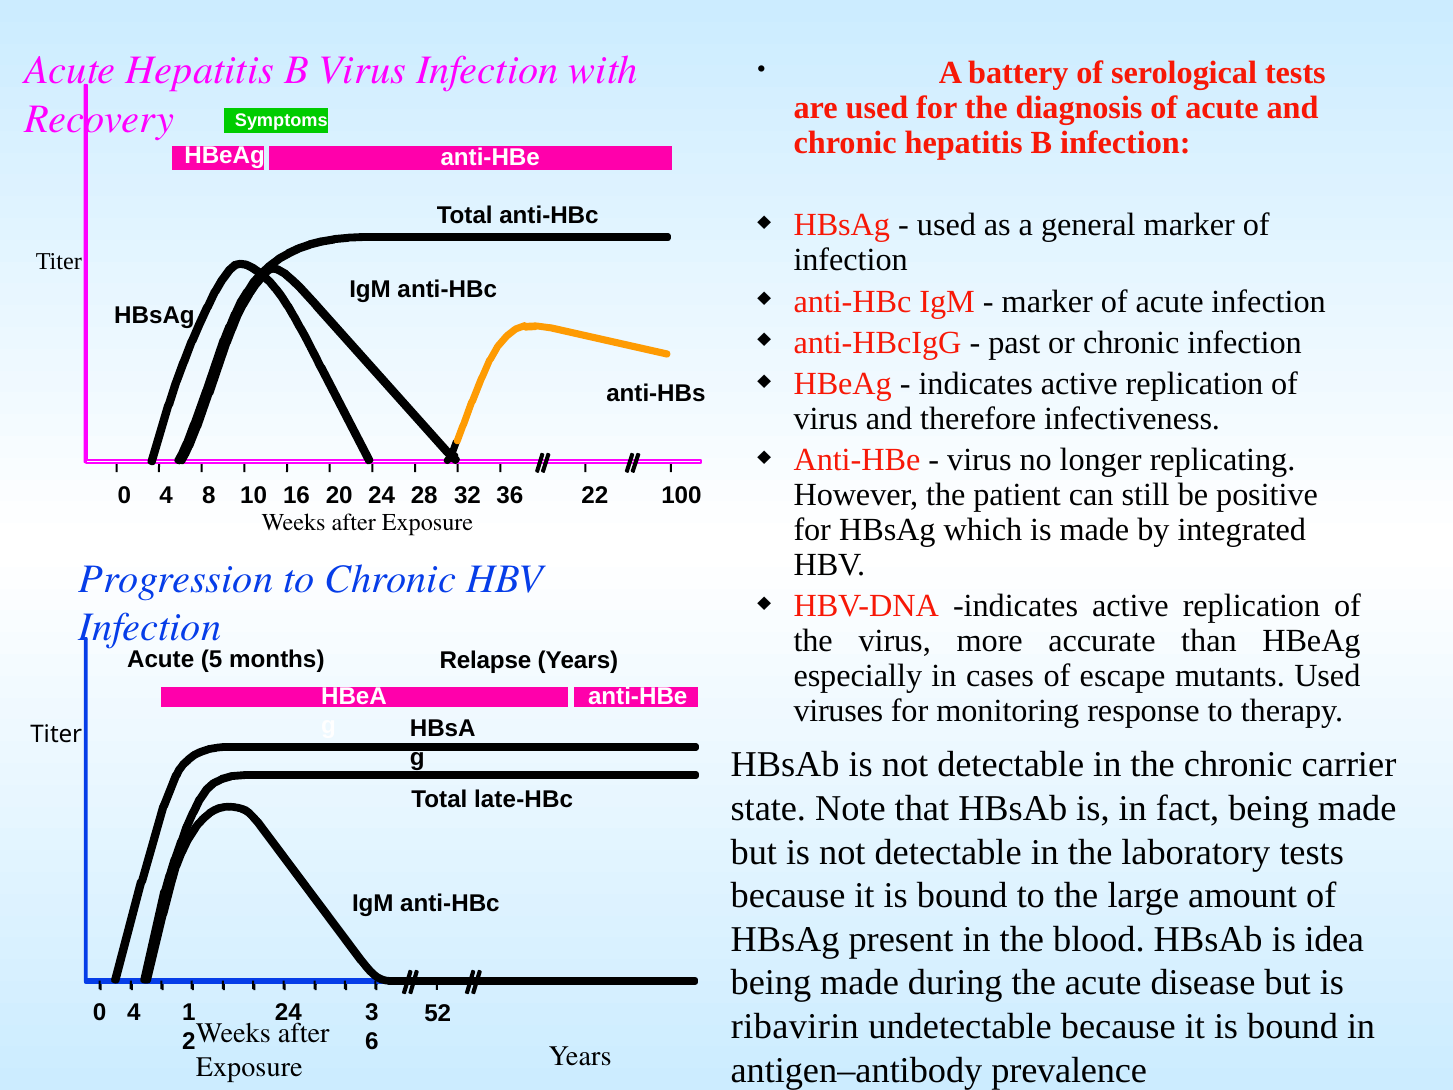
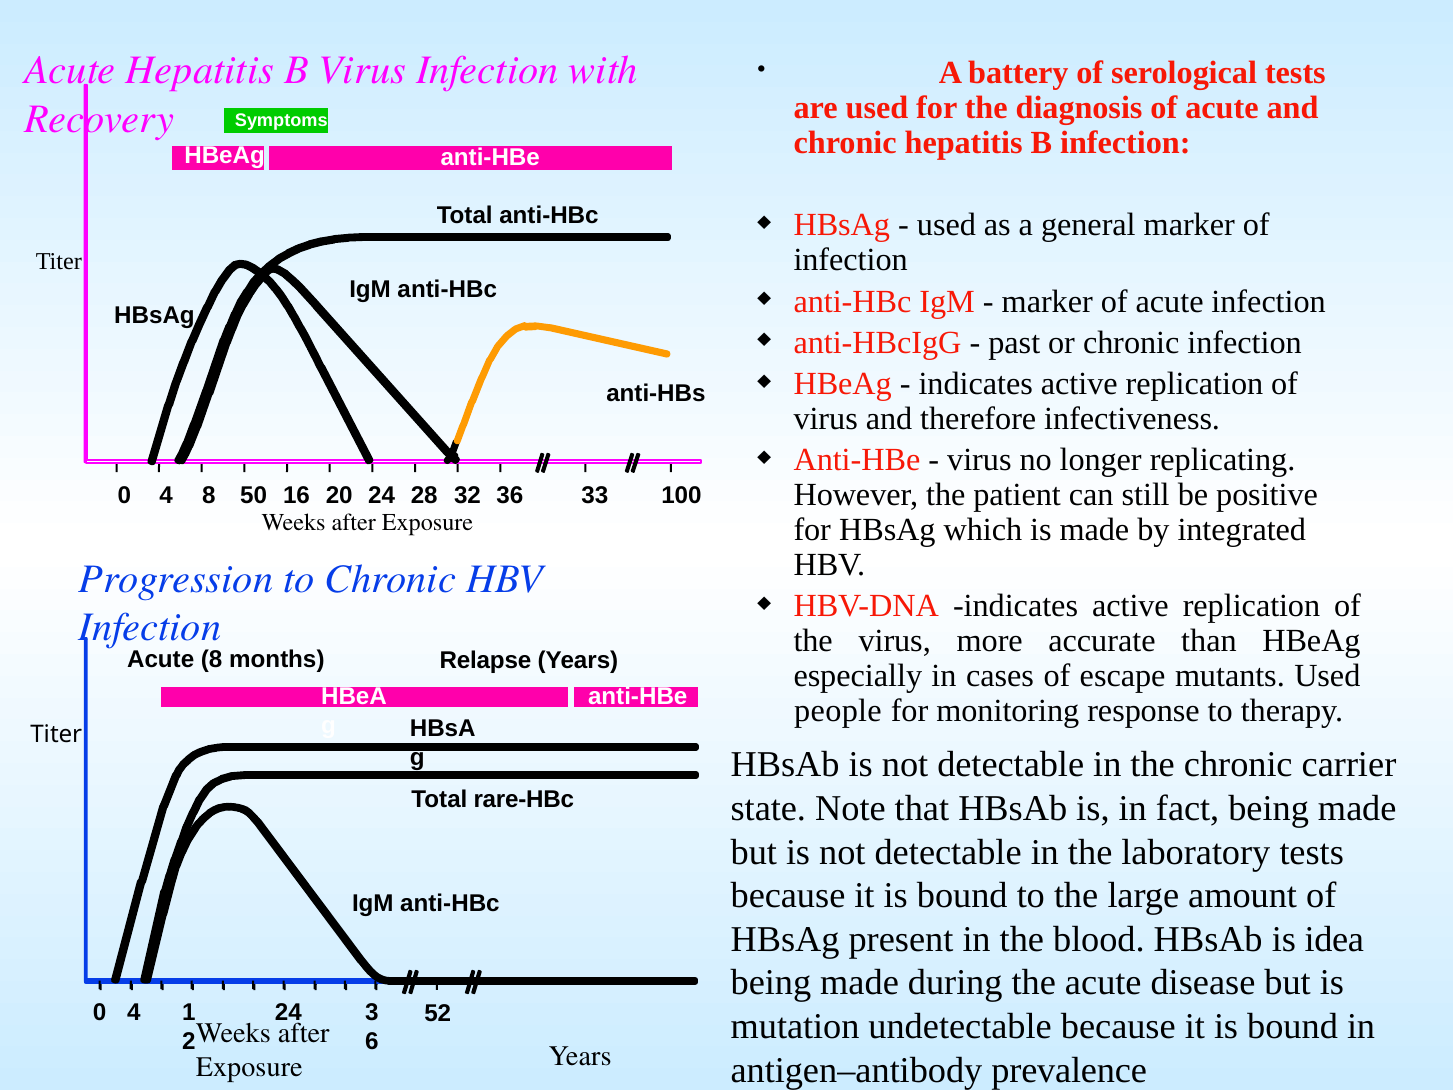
10: 10 -> 50
22: 22 -> 33
Acute 5: 5 -> 8
viruses: viruses -> people
late-HBc: late-HBc -> rare-HBc
ribavirin: ribavirin -> mutation
